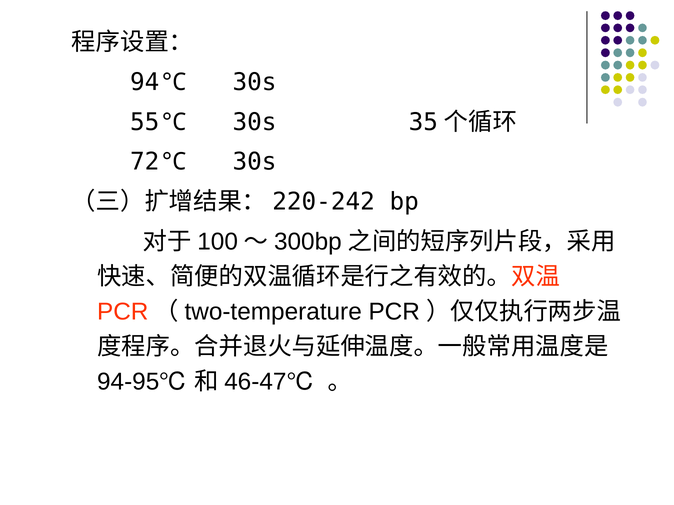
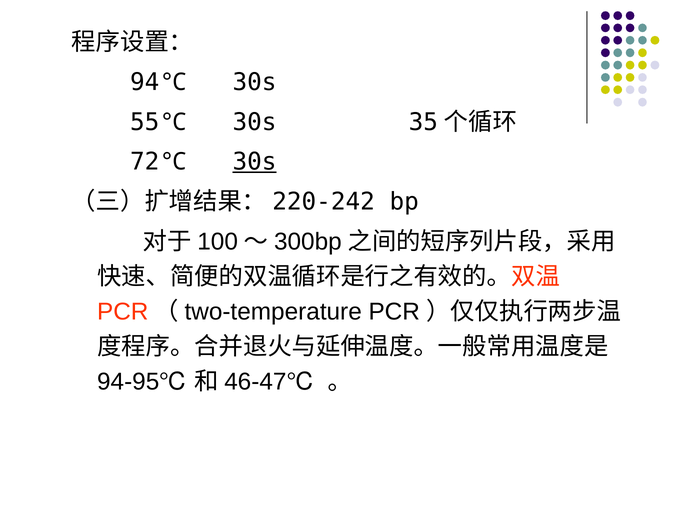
30s at (255, 162) underline: none -> present
